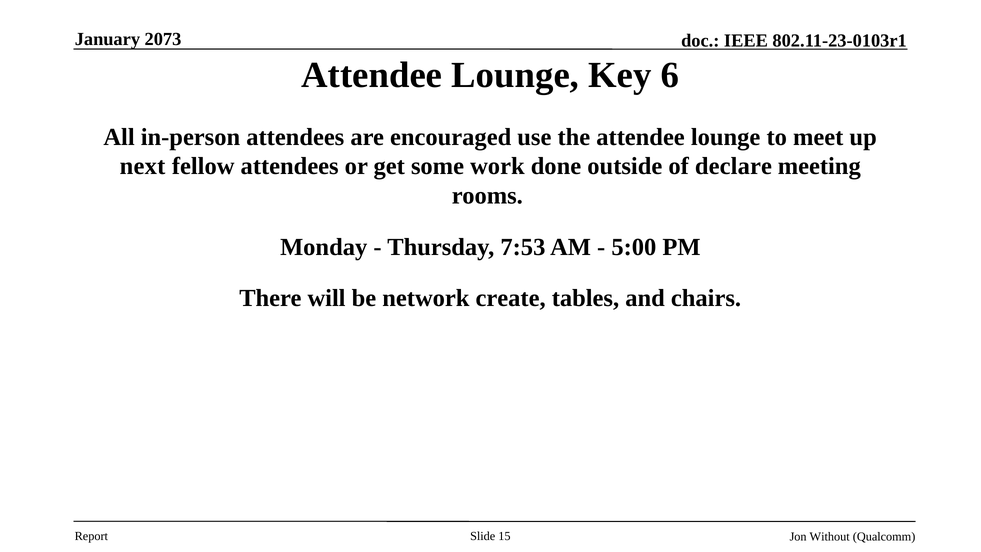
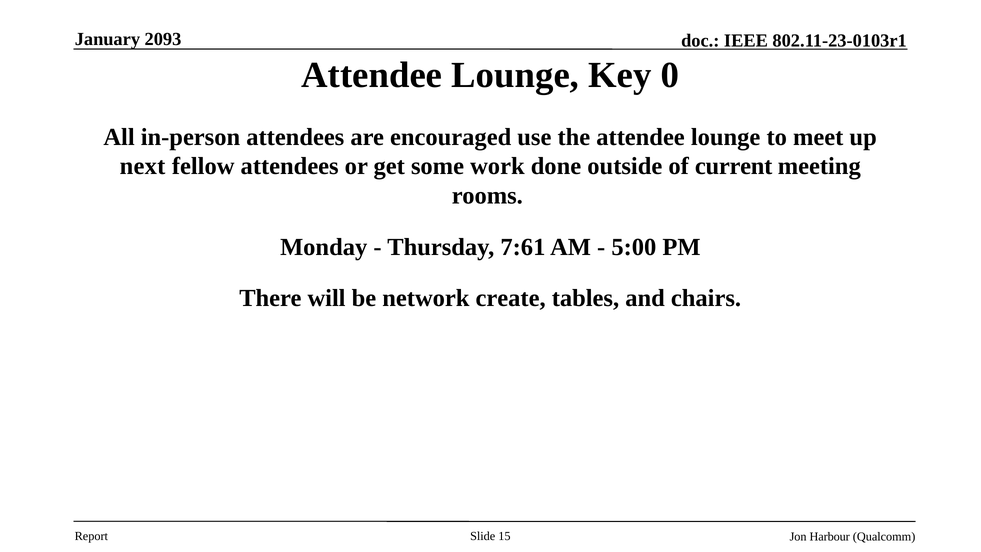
2073: 2073 -> 2093
6: 6 -> 0
declare: declare -> current
7:53: 7:53 -> 7:61
Without: Without -> Harbour
